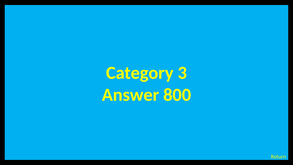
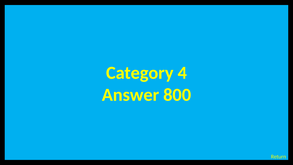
3: 3 -> 4
